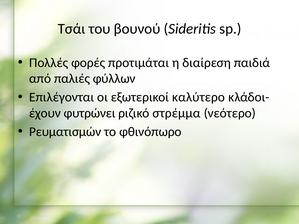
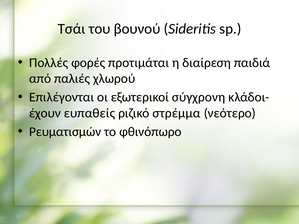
φύλλων: φύλλων -> χλωρού
καλύτερο: καλύτερο -> σύγχρονη
φυτρώνει: φυτρώνει -> ευπαθείς
